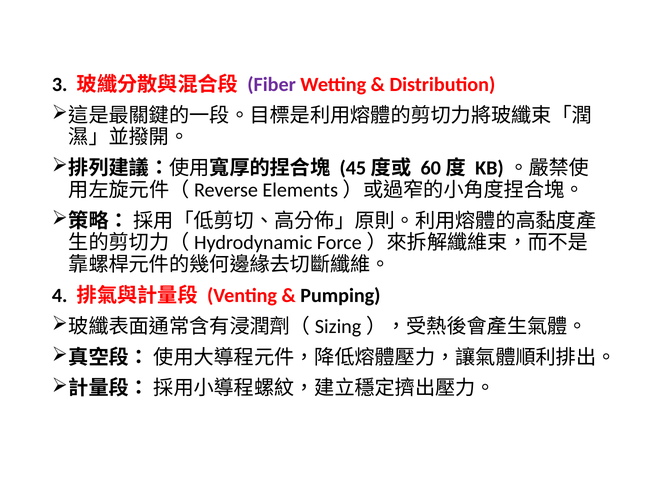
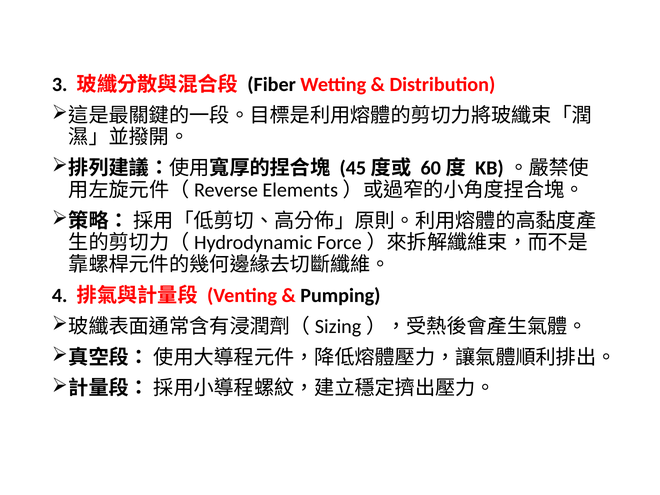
Fiber colour: purple -> black
